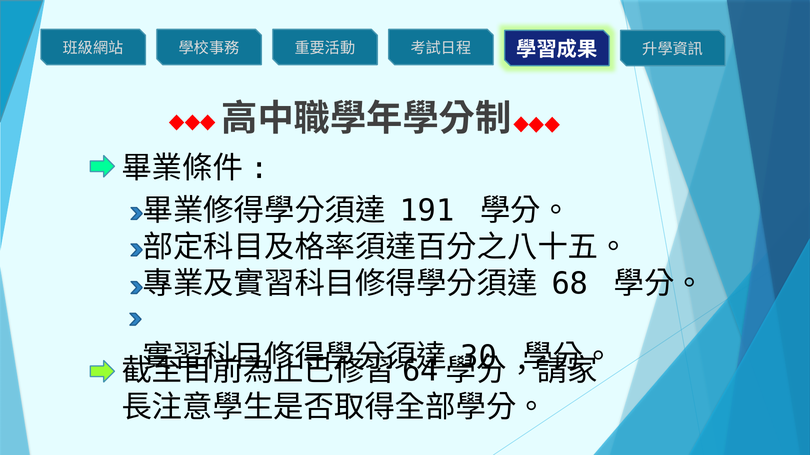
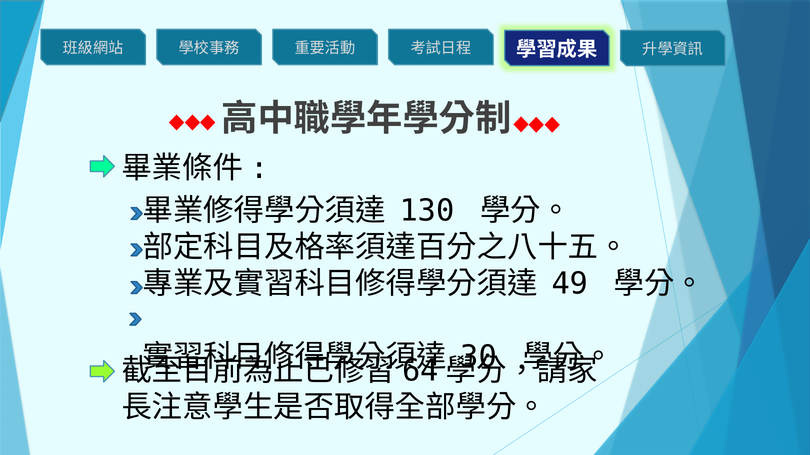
191: 191 -> 130
68: 68 -> 49
